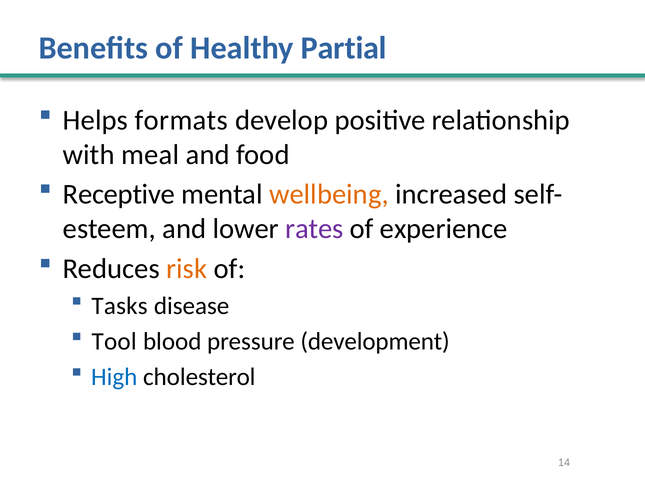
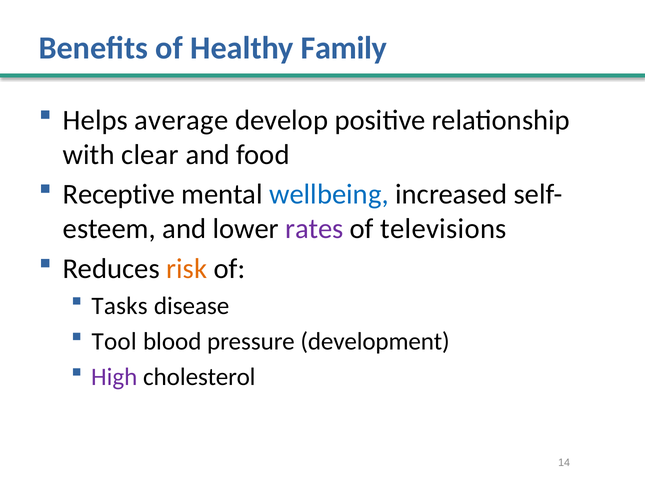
Partial: Partial -> Family
formats: formats -> average
meal: meal -> clear
wellbeing colour: orange -> blue
experience: experience -> televisions
High colour: blue -> purple
